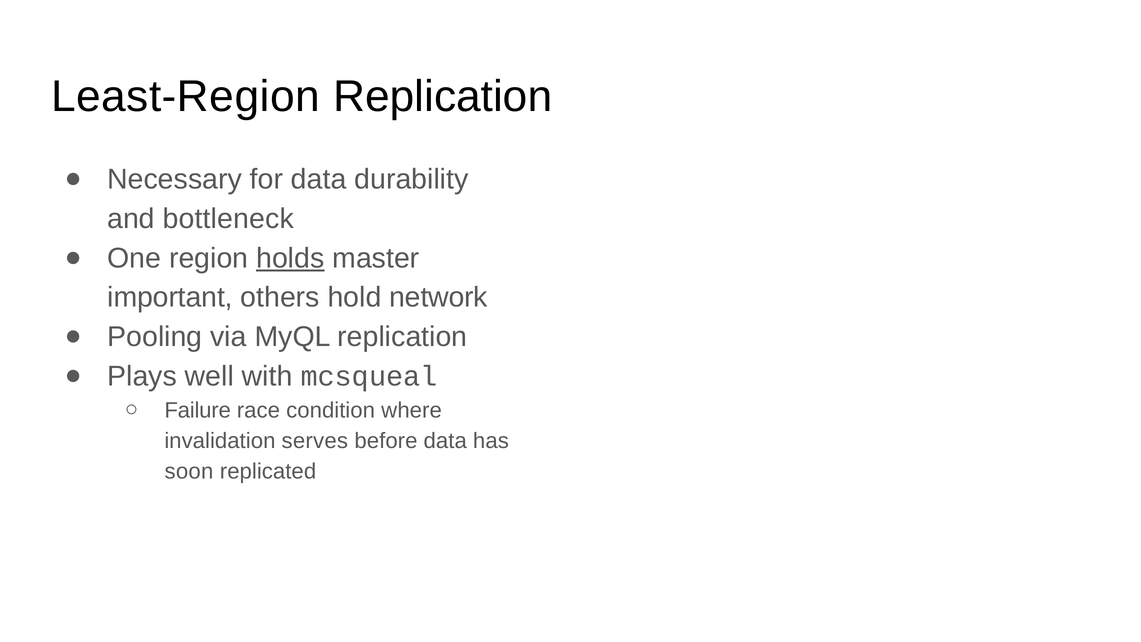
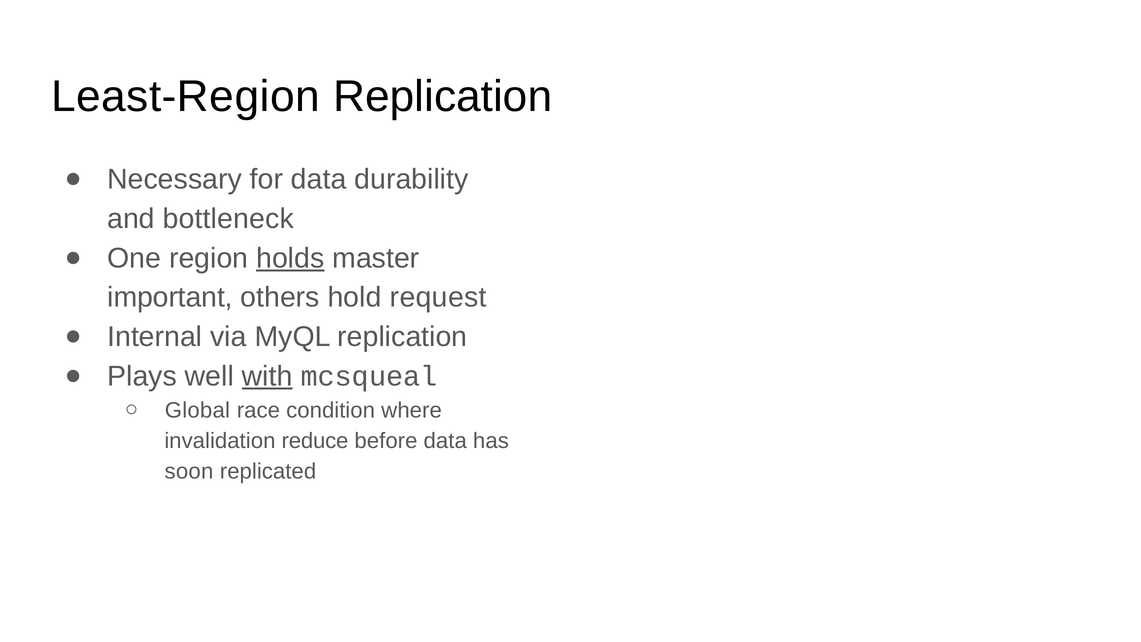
network: network -> request
Pooling: Pooling -> Internal
with underline: none -> present
Failure: Failure -> Global
serves: serves -> reduce
